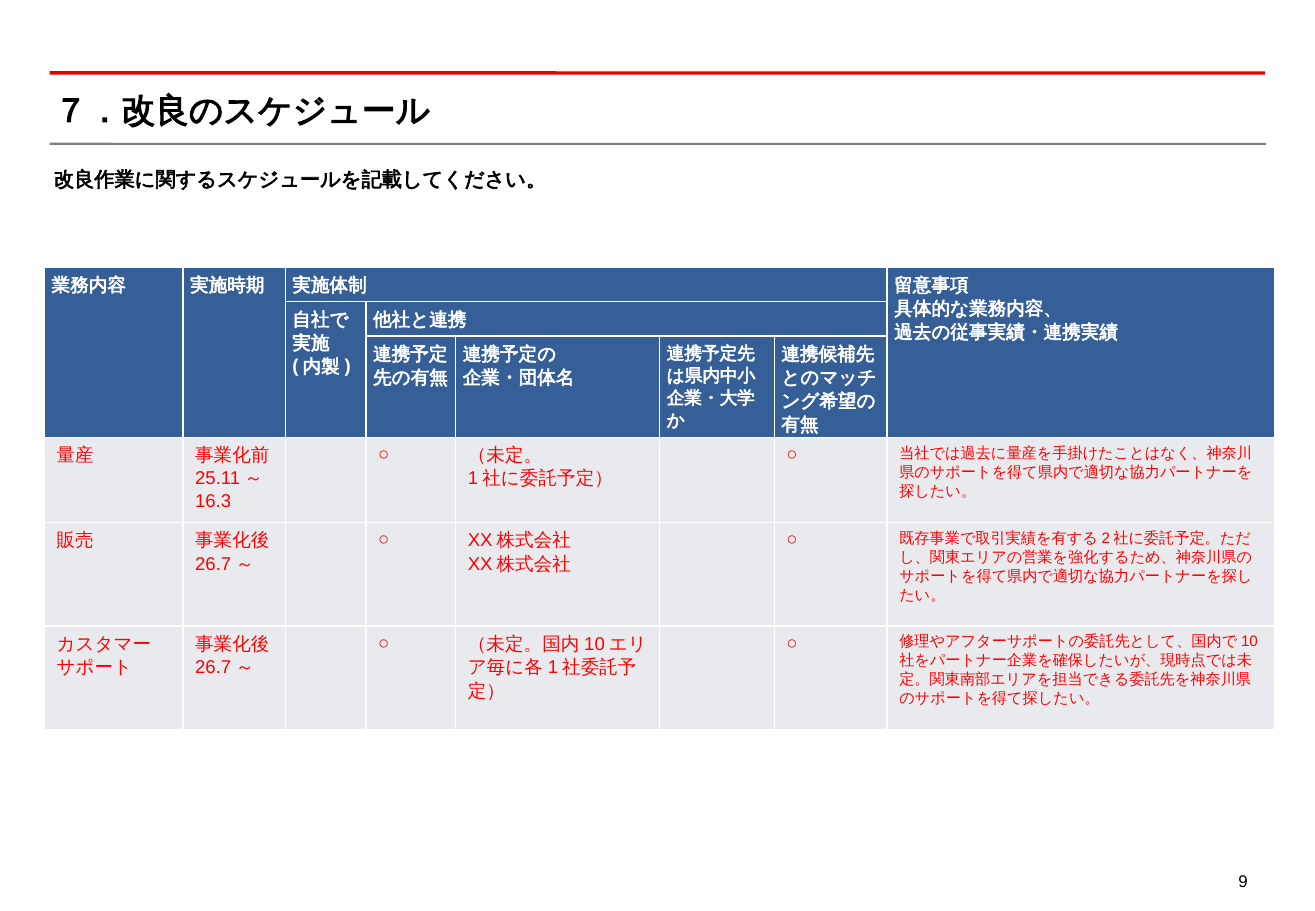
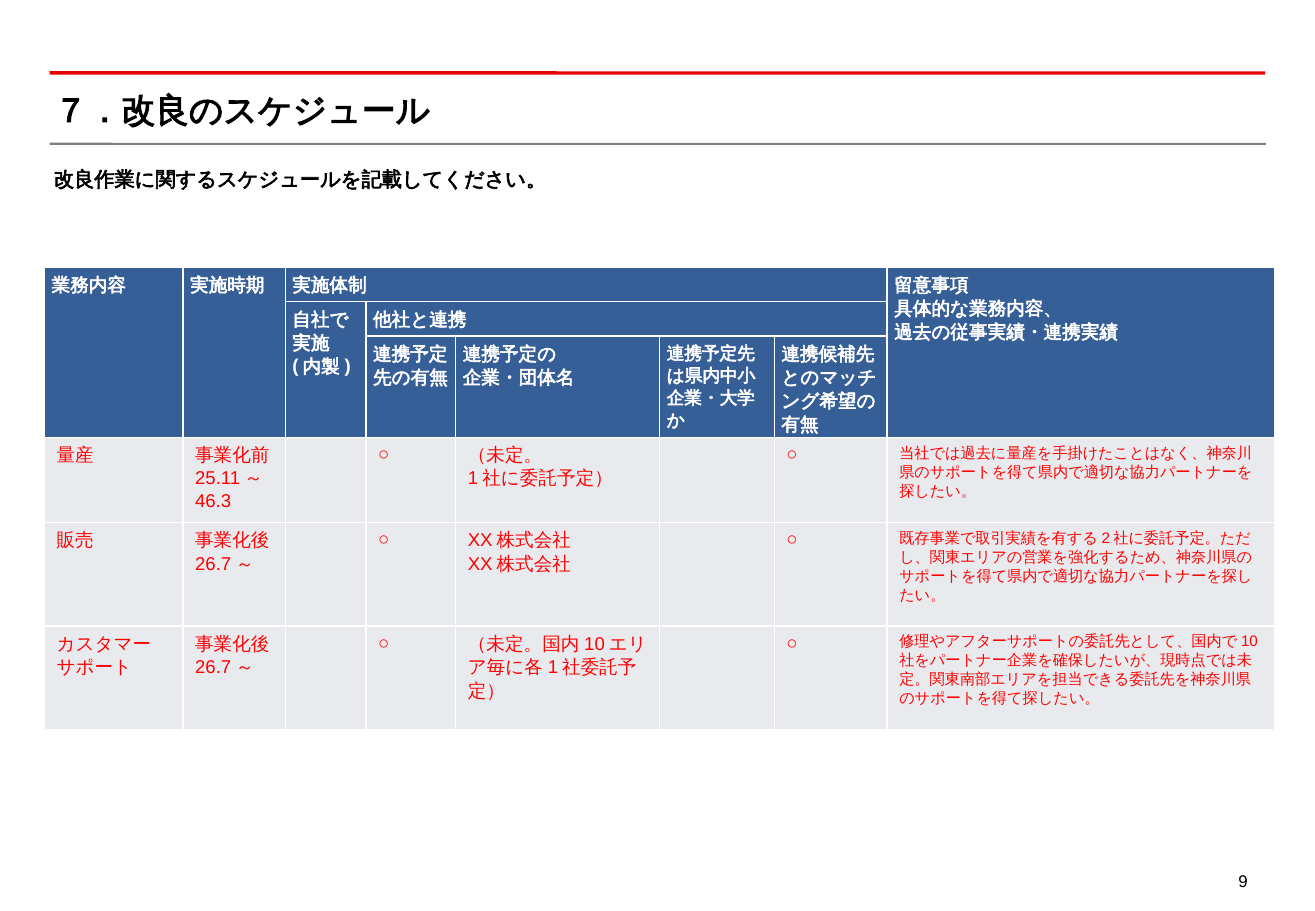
16.3: 16.3 -> 46.3
